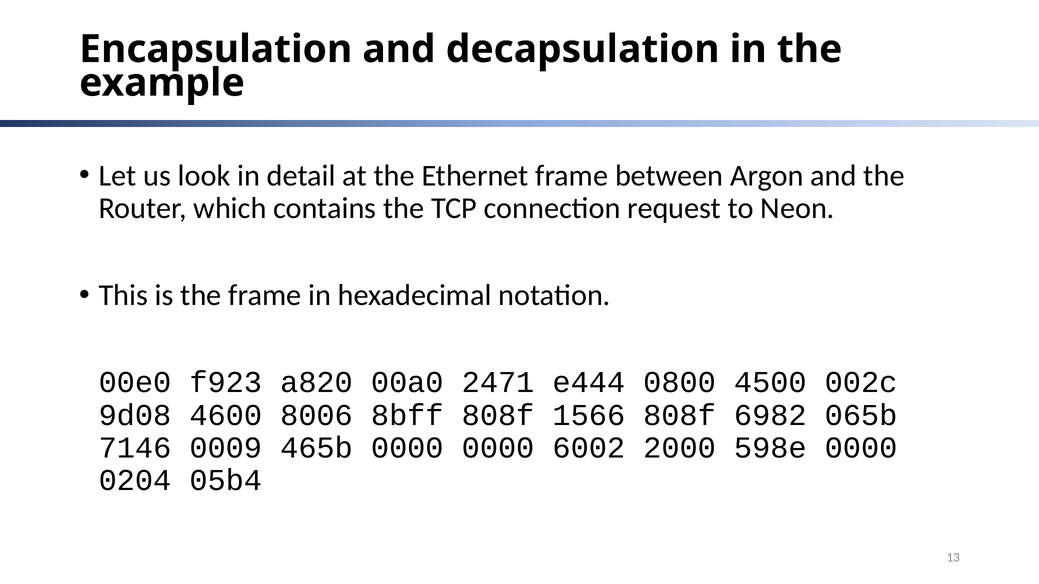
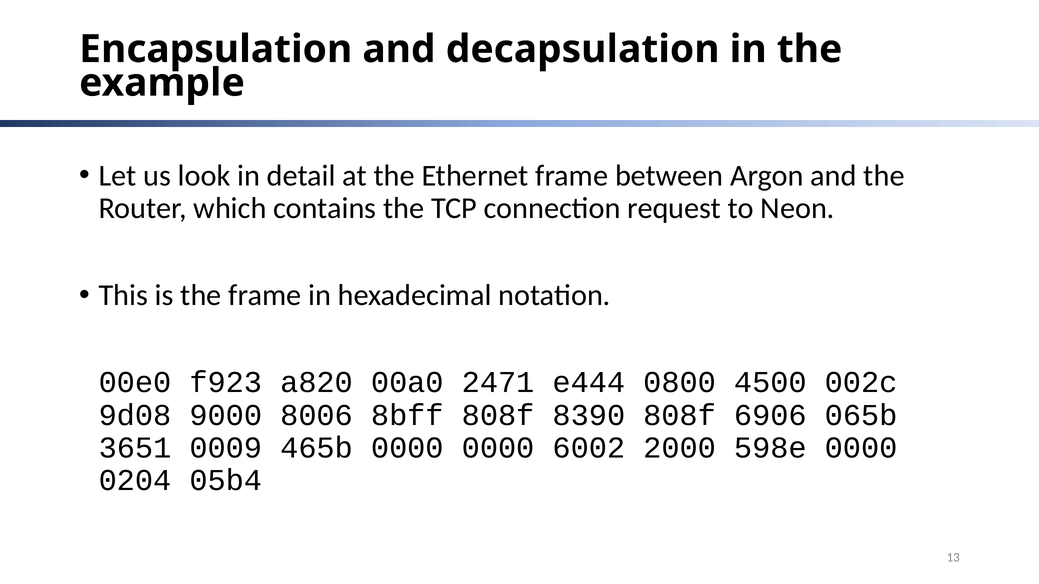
4600: 4600 -> 9000
1566: 1566 -> 8390
6982: 6982 -> 6906
7146: 7146 -> 3651
